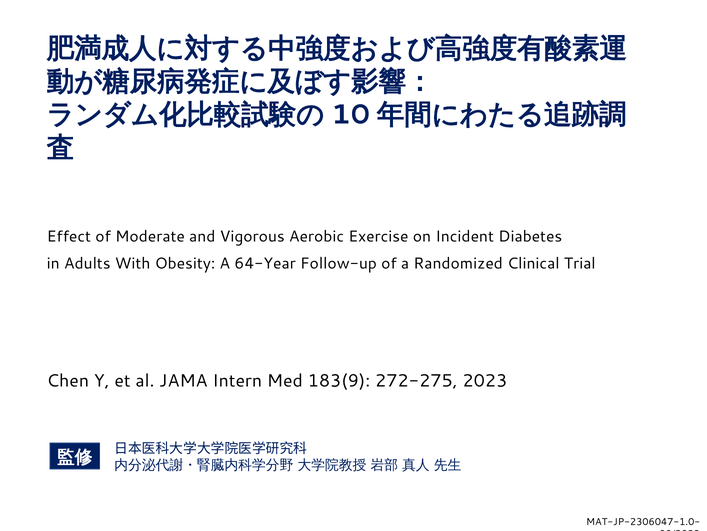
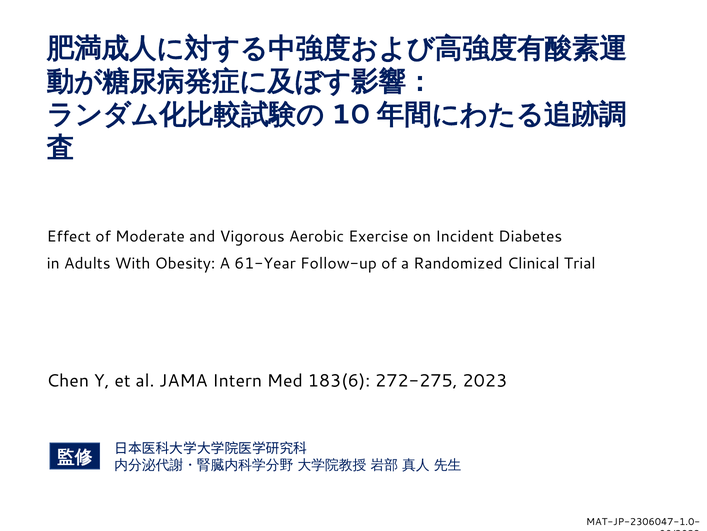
64-Year: 64-Year -> 61-Year
183(9: 183(9 -> 183(6
